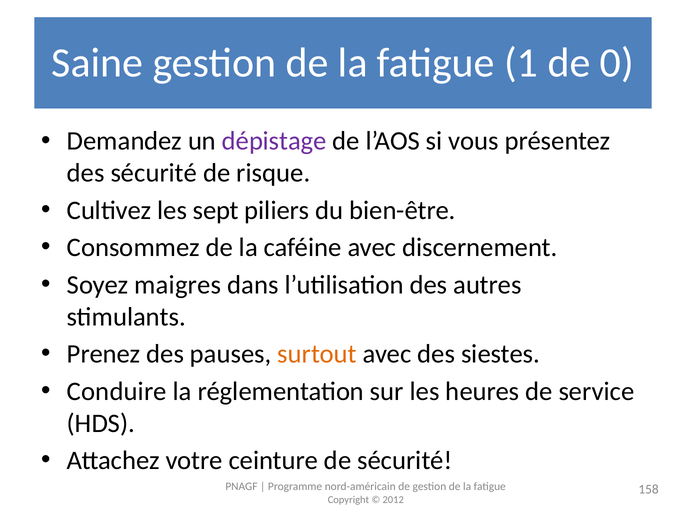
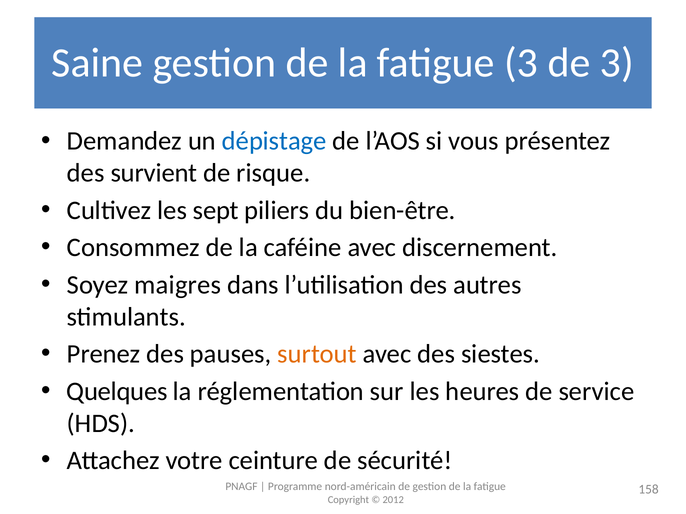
fatigue 1: 1 -> 3
de 0: 0 -> 3
dépistage colour: purple -> blue
des sécurité: sécurité -> survient
Conduire: Conduire -> Quelques
